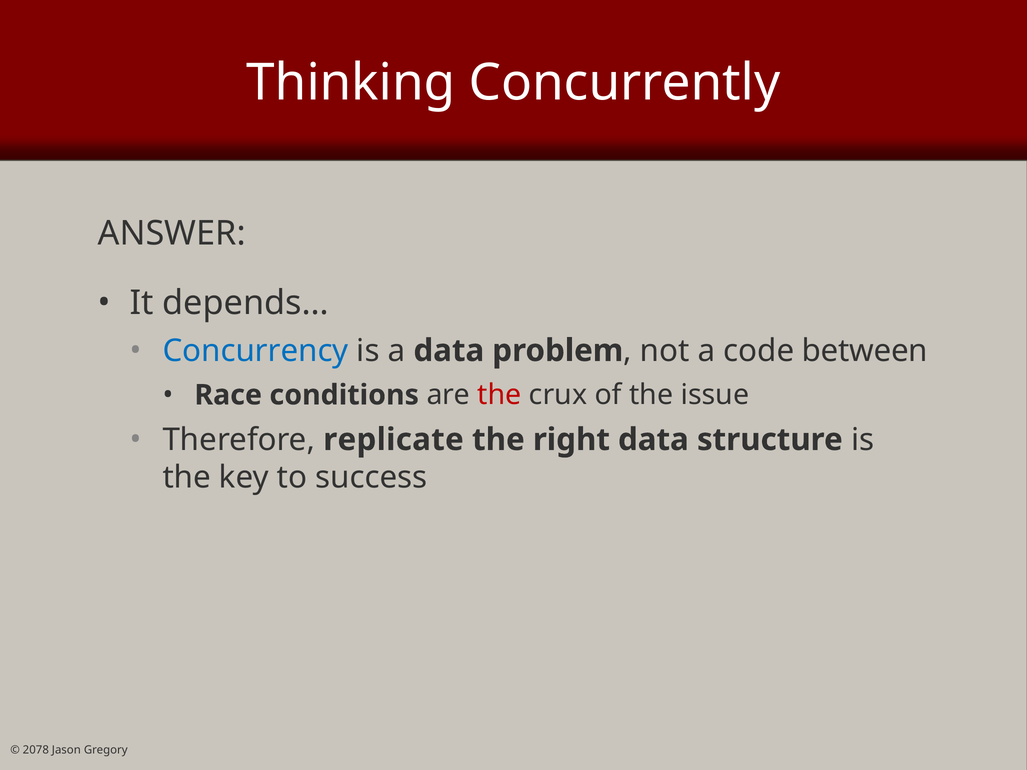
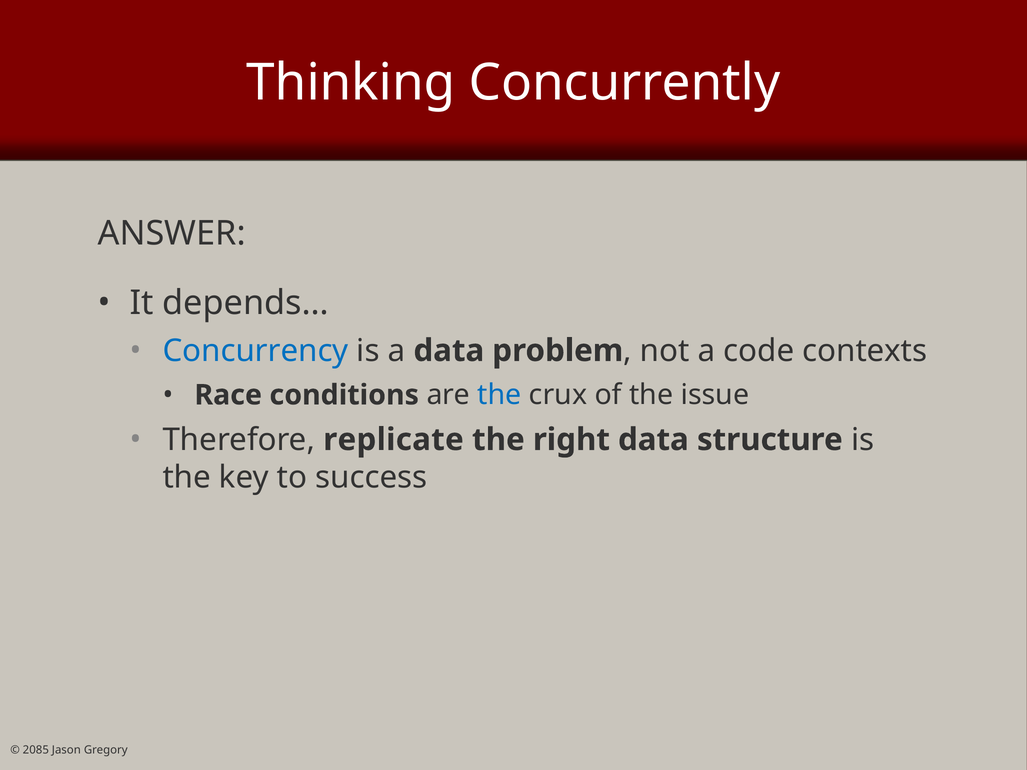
between: between -> contexts
the at (499, 395) colour: red -> blue
2078: 2078 -> 2085
